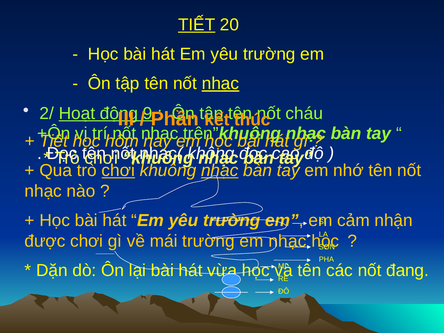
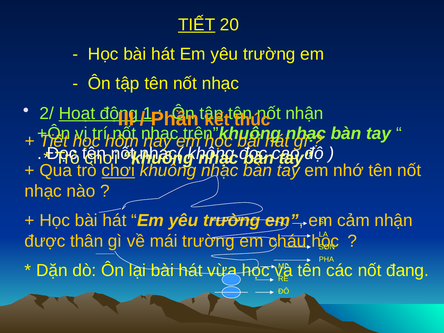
nhạc at (221, 84) underline: present -> none
9: 9 -> 1
cháu at (304, 113): cháu -> nhận
nhạc at (220, 170) underline: present -> none
được chơi: chơi -> thân
em nhạc: nhạc -> cháu
